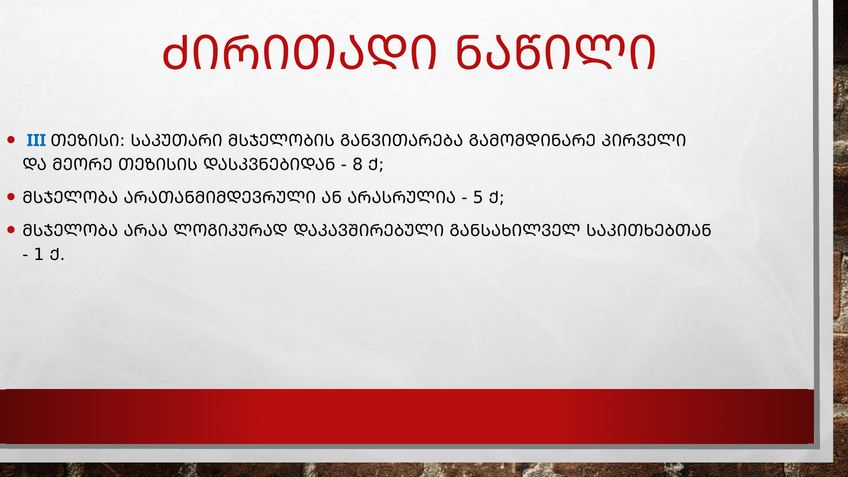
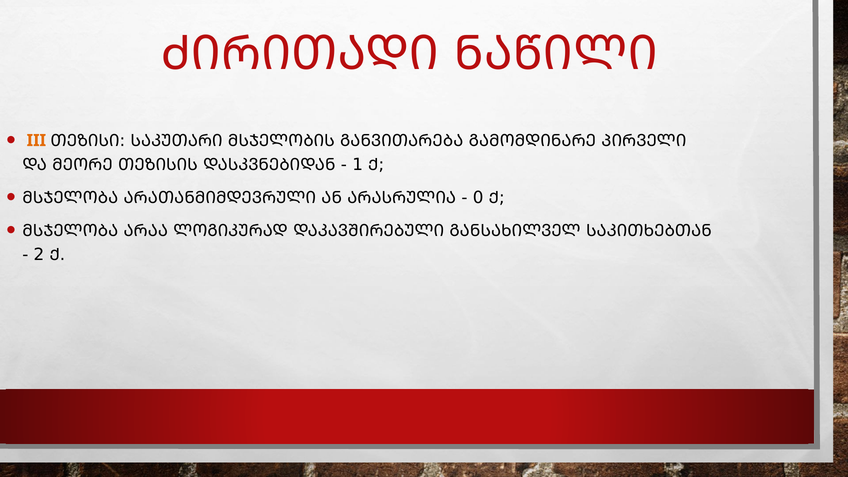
III colour: blue -> orange
8: 8 -> 1
5: 5 -> 0
1: 1 -> 2
